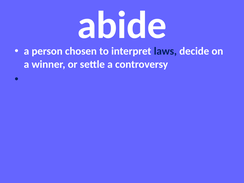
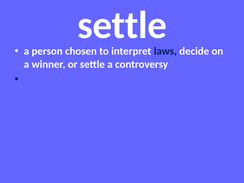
abide at (122, 25): abide -> settle
